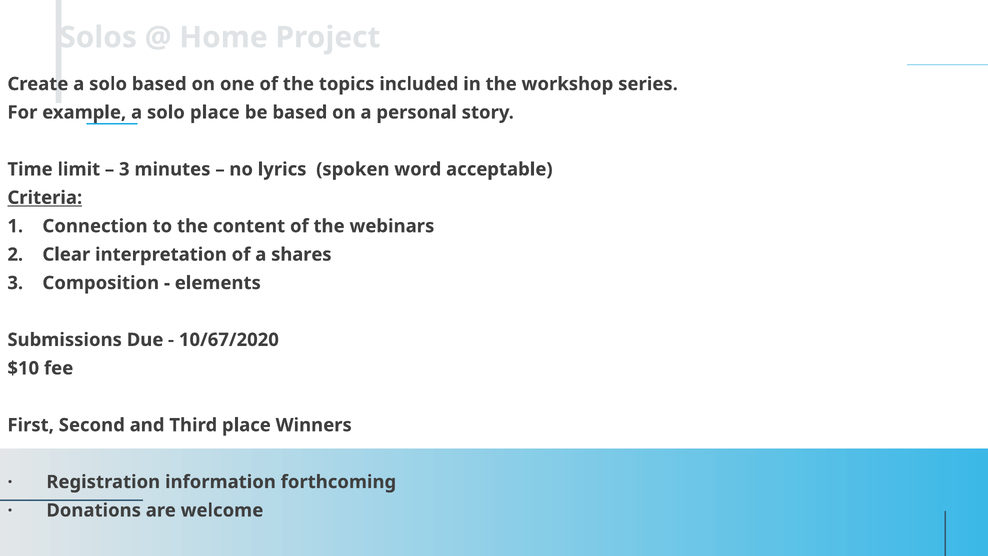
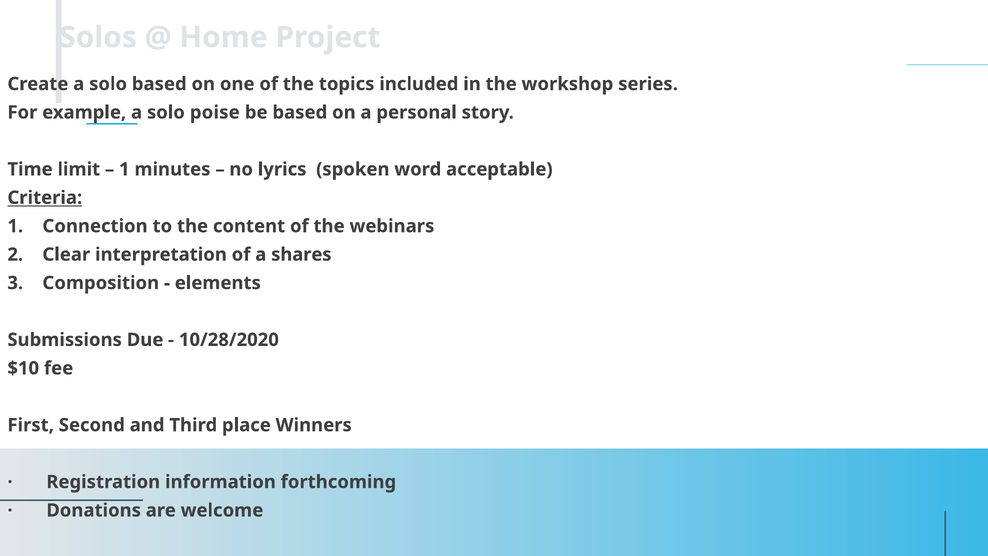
solo place: place -> poise
3 at (124, 169): 3 -> 1
10/67/2020: 10/67/2020 -> 10/28/2020
